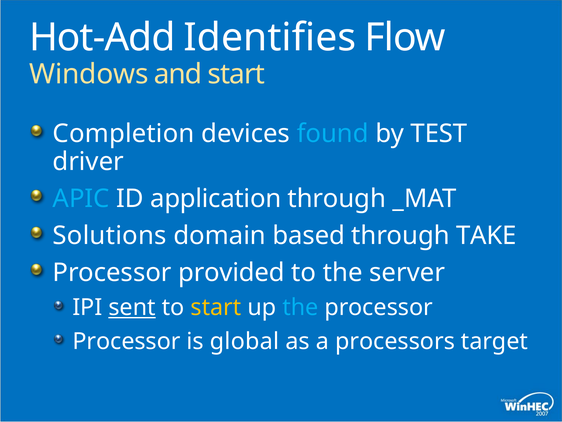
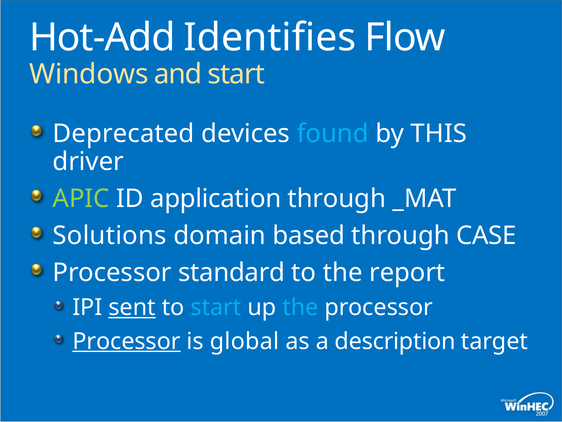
Completion: Completion -> Deprecated
TEST: TEST -> THIS
APIC colour: light blue -> light green
TAKE: TAKE -> CASE
provided: provided -> standard
server: server -> report
start at (216, 307) colour: yellow -> light blue
Processor at (126, 341) underline: none -> present
processors: processors -> description
